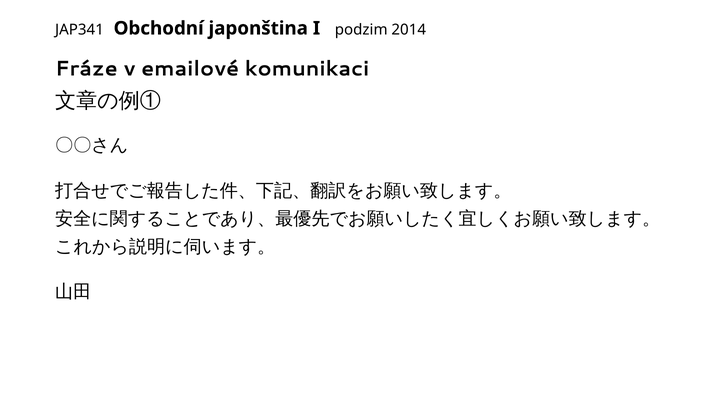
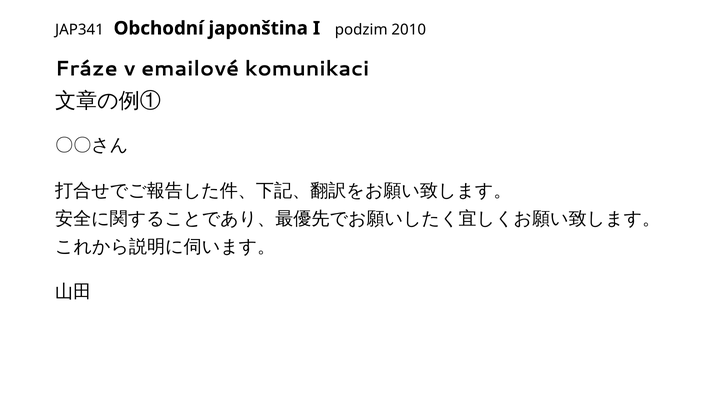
2014: 2014 -> 2010
